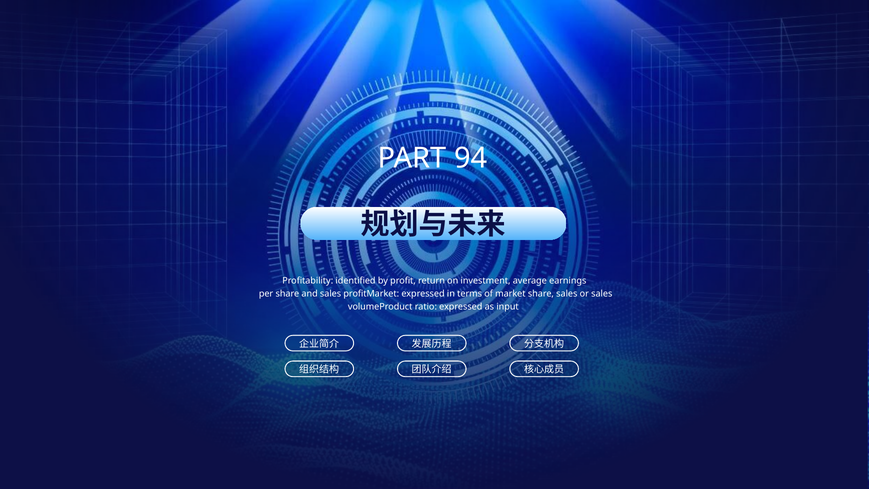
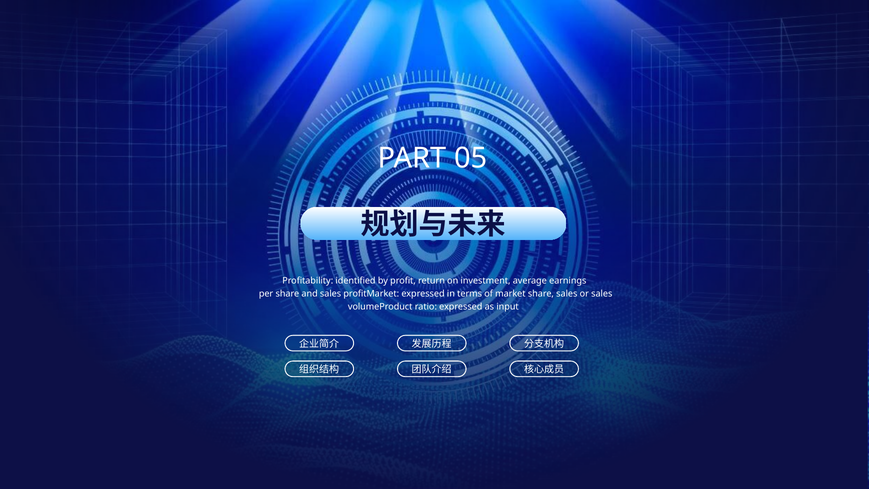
94: 94 -> 05
